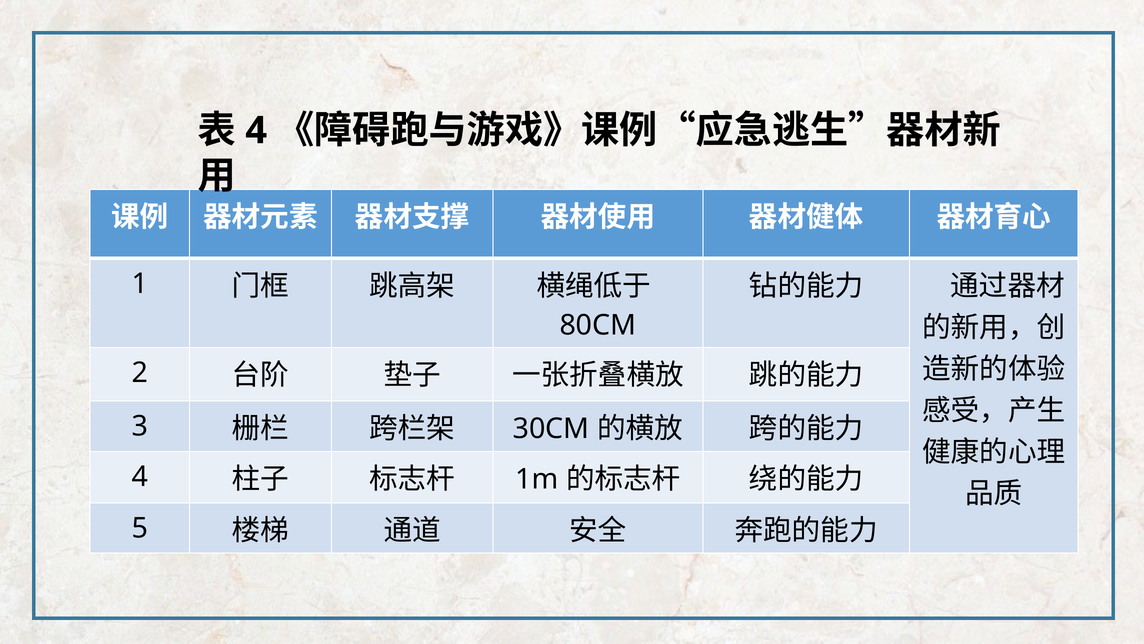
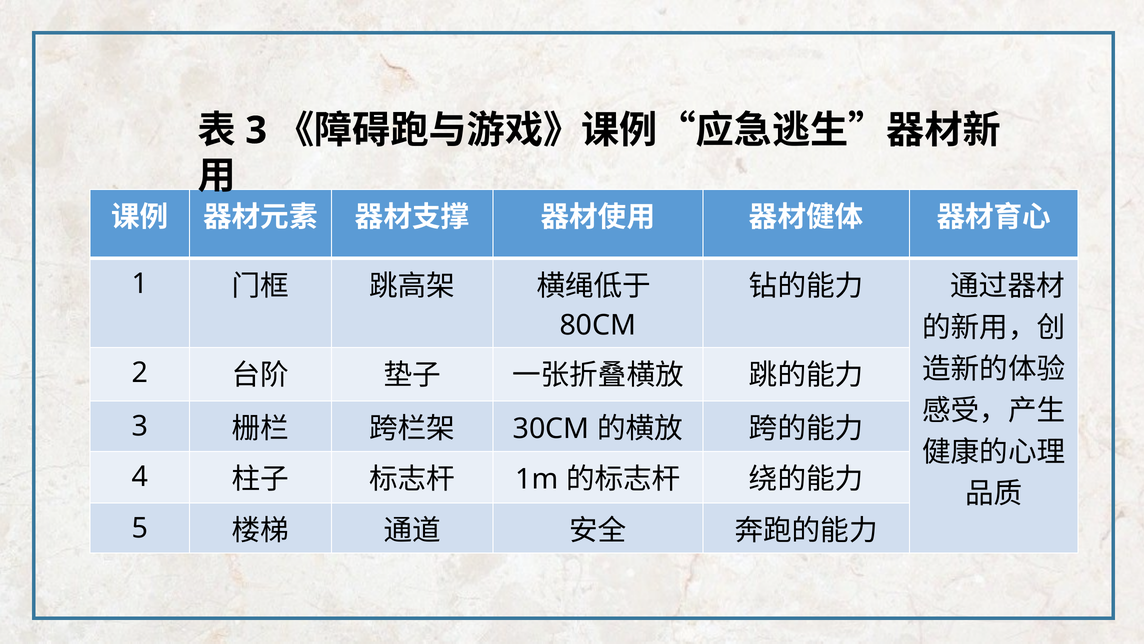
4 at (256, 130): 4 -> 3
